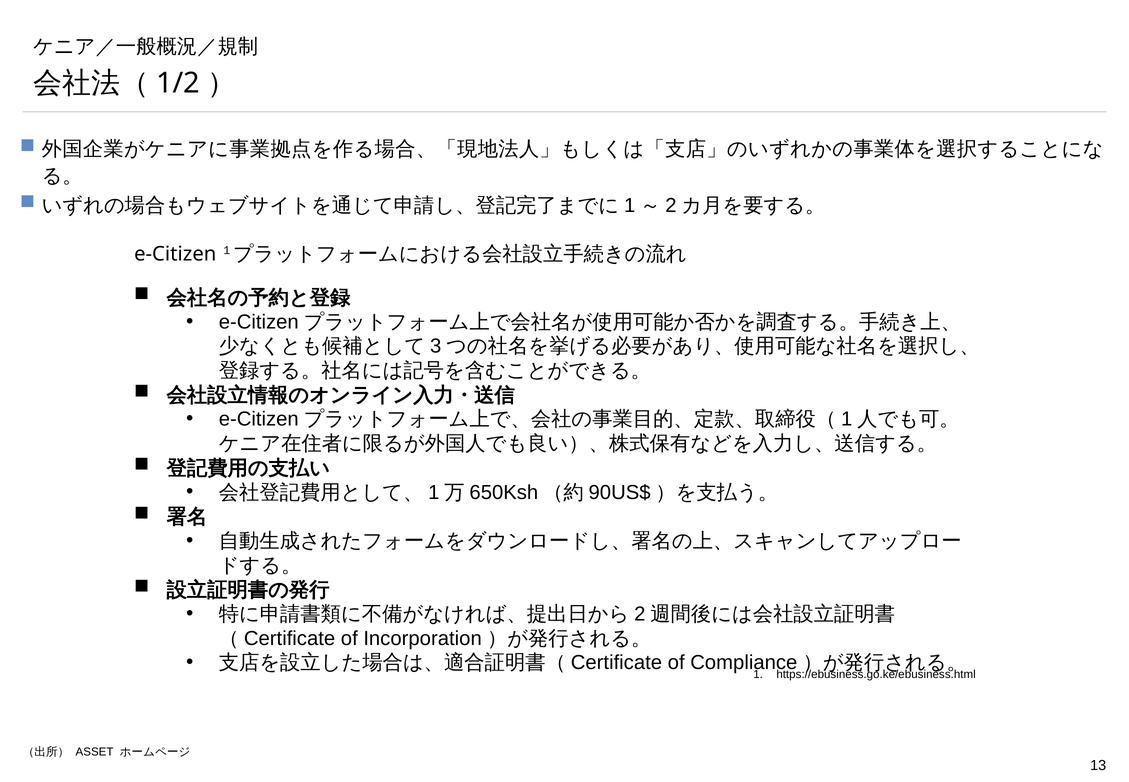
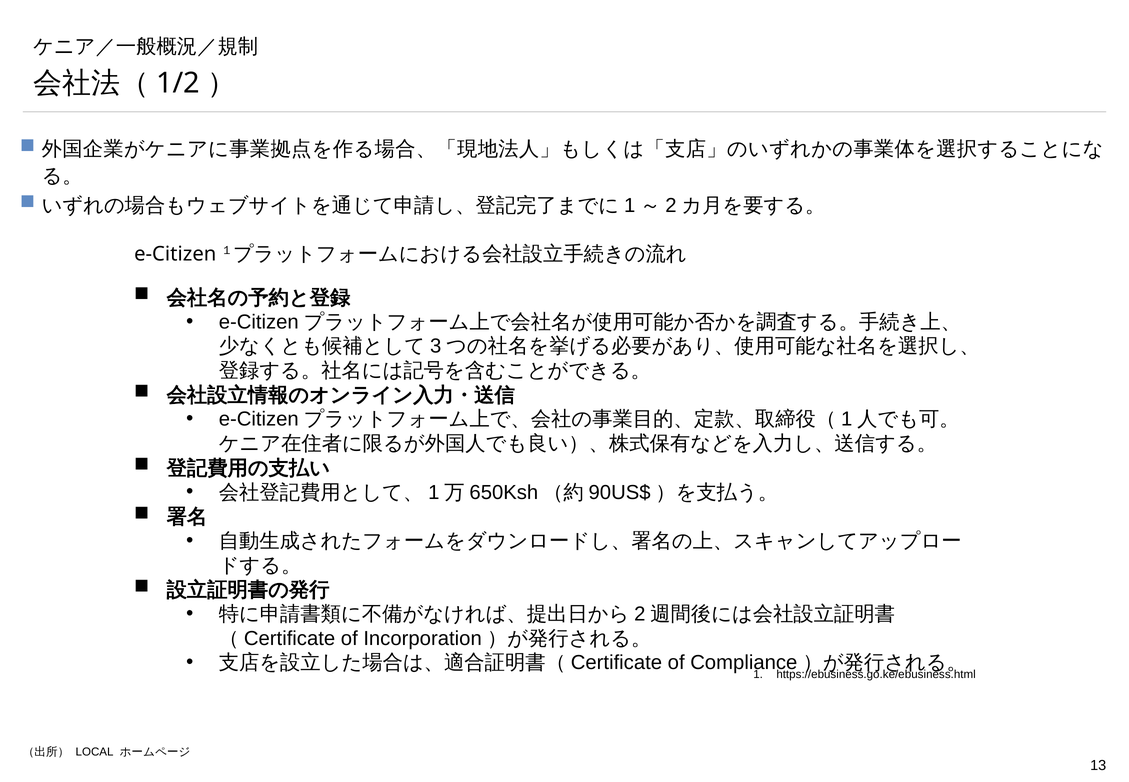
ASSET: ASSET -> LOCAL
